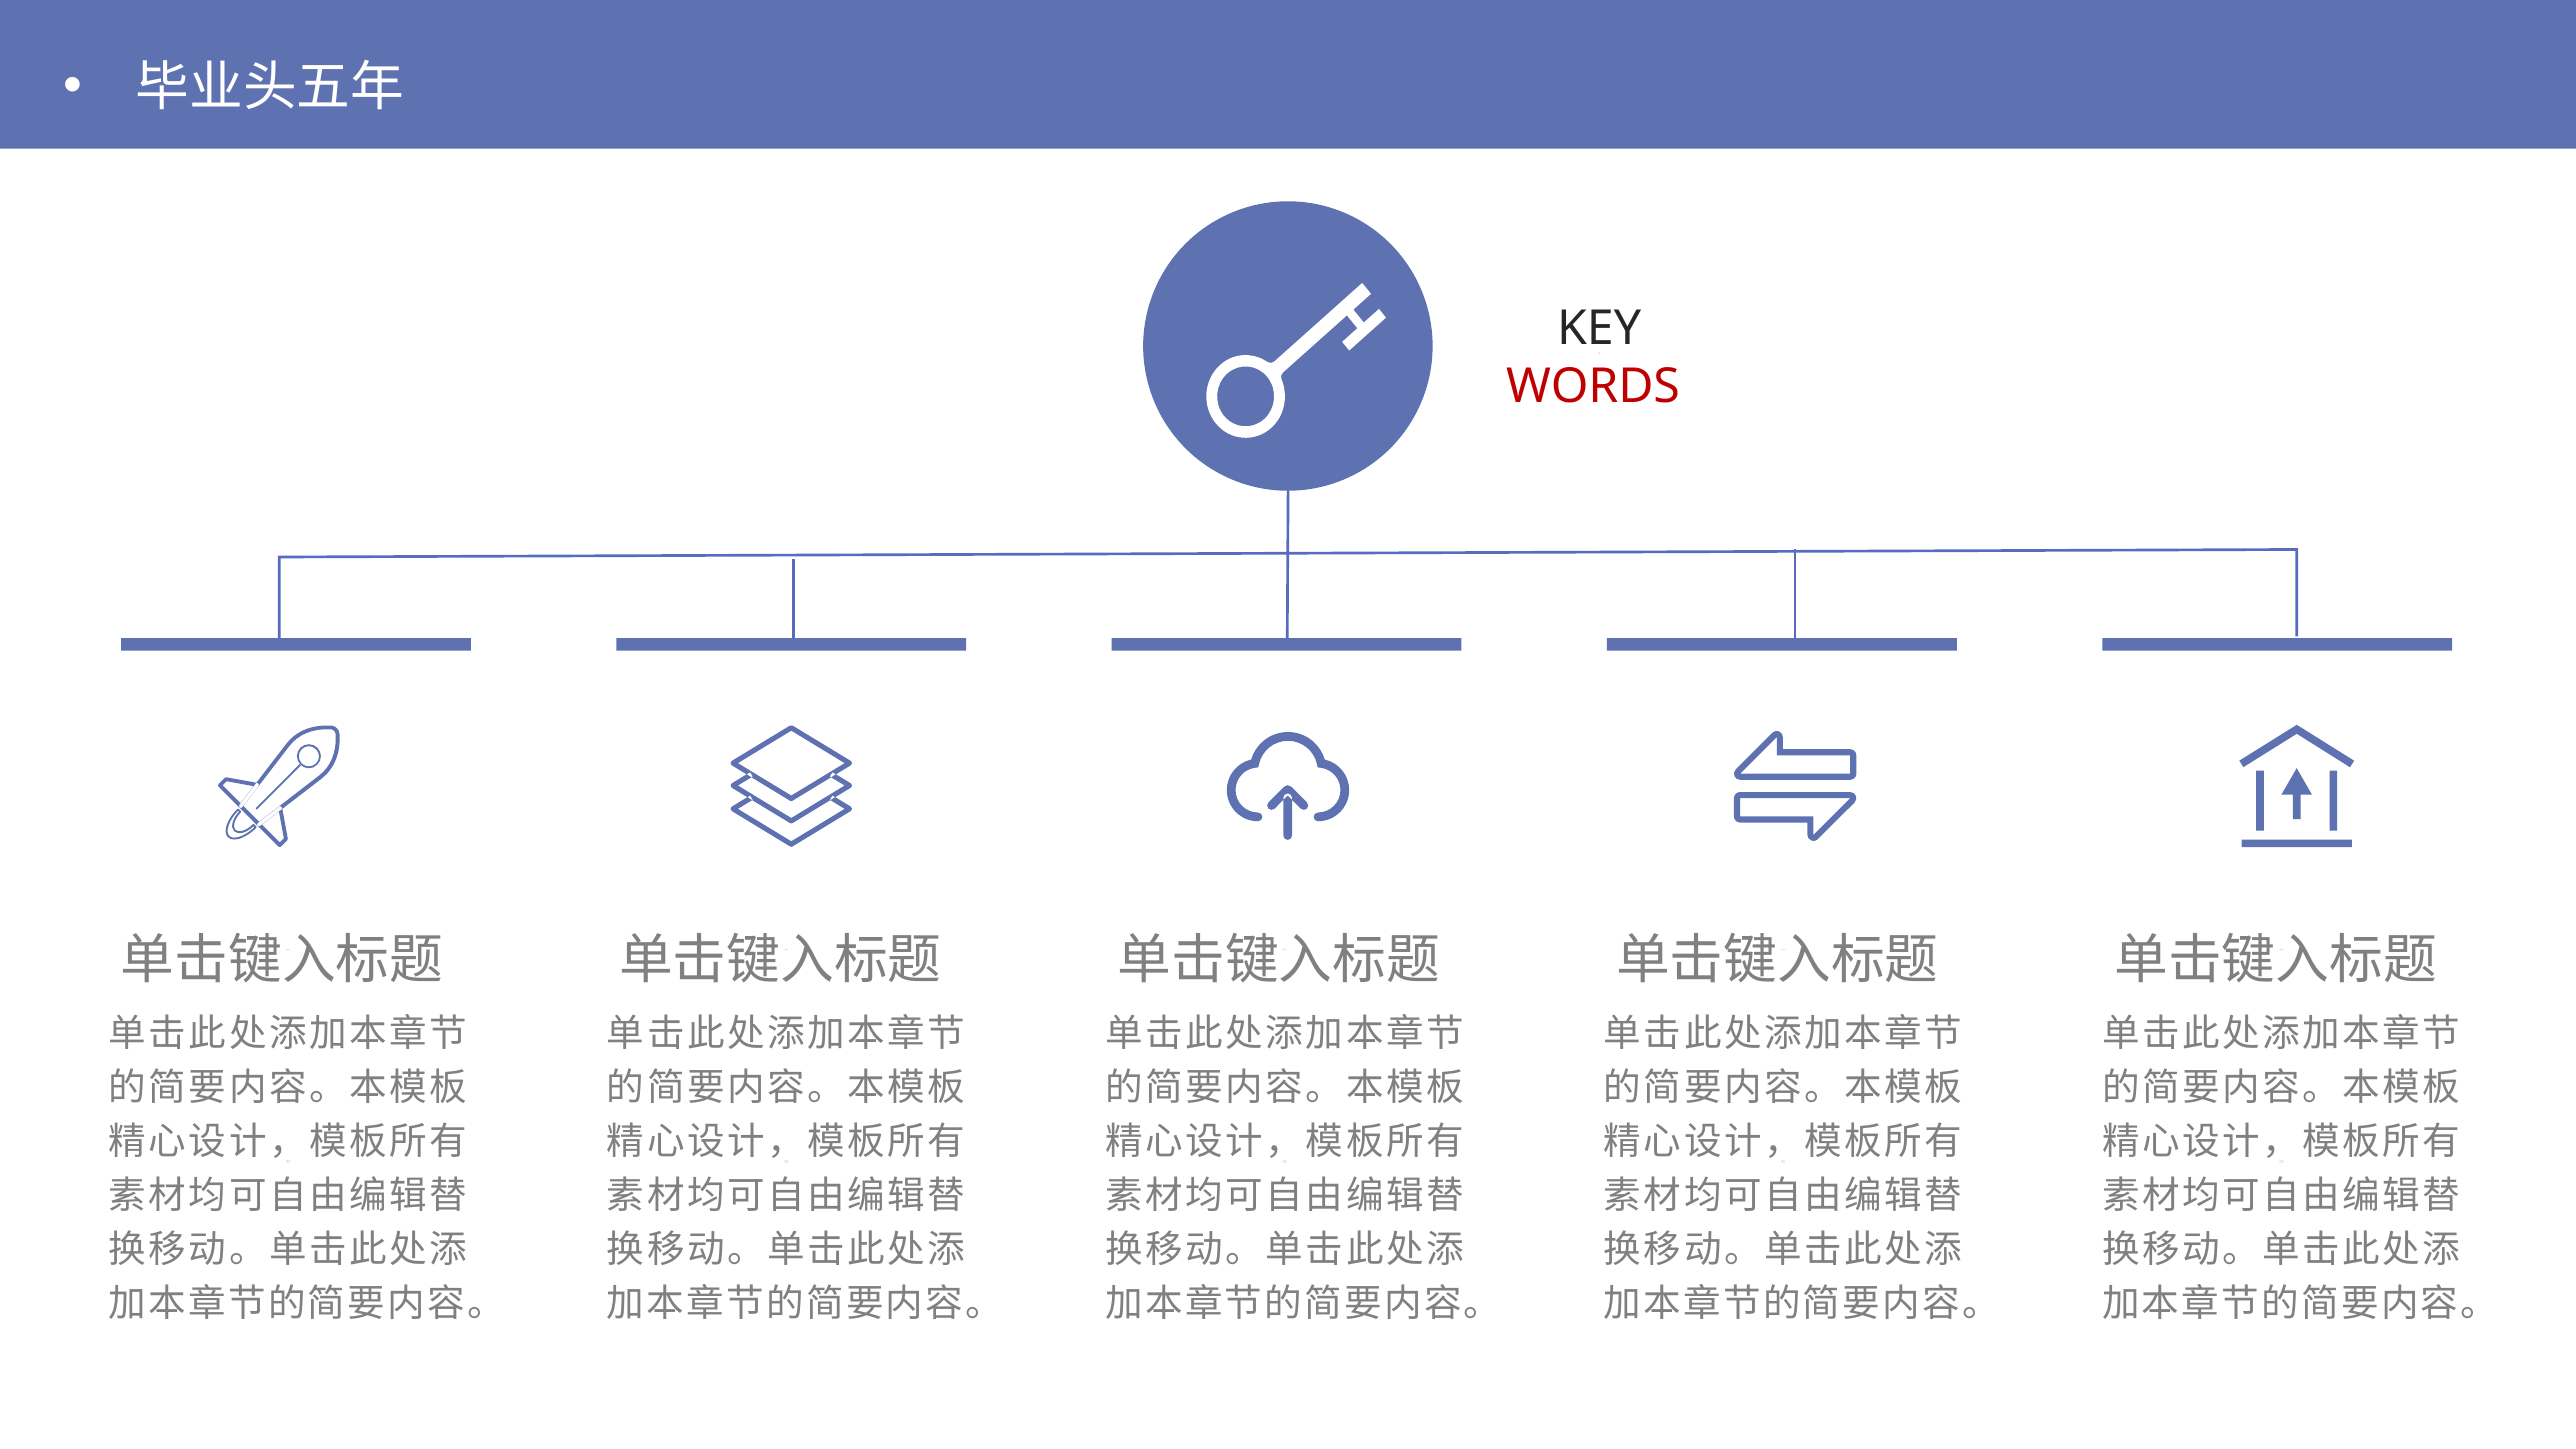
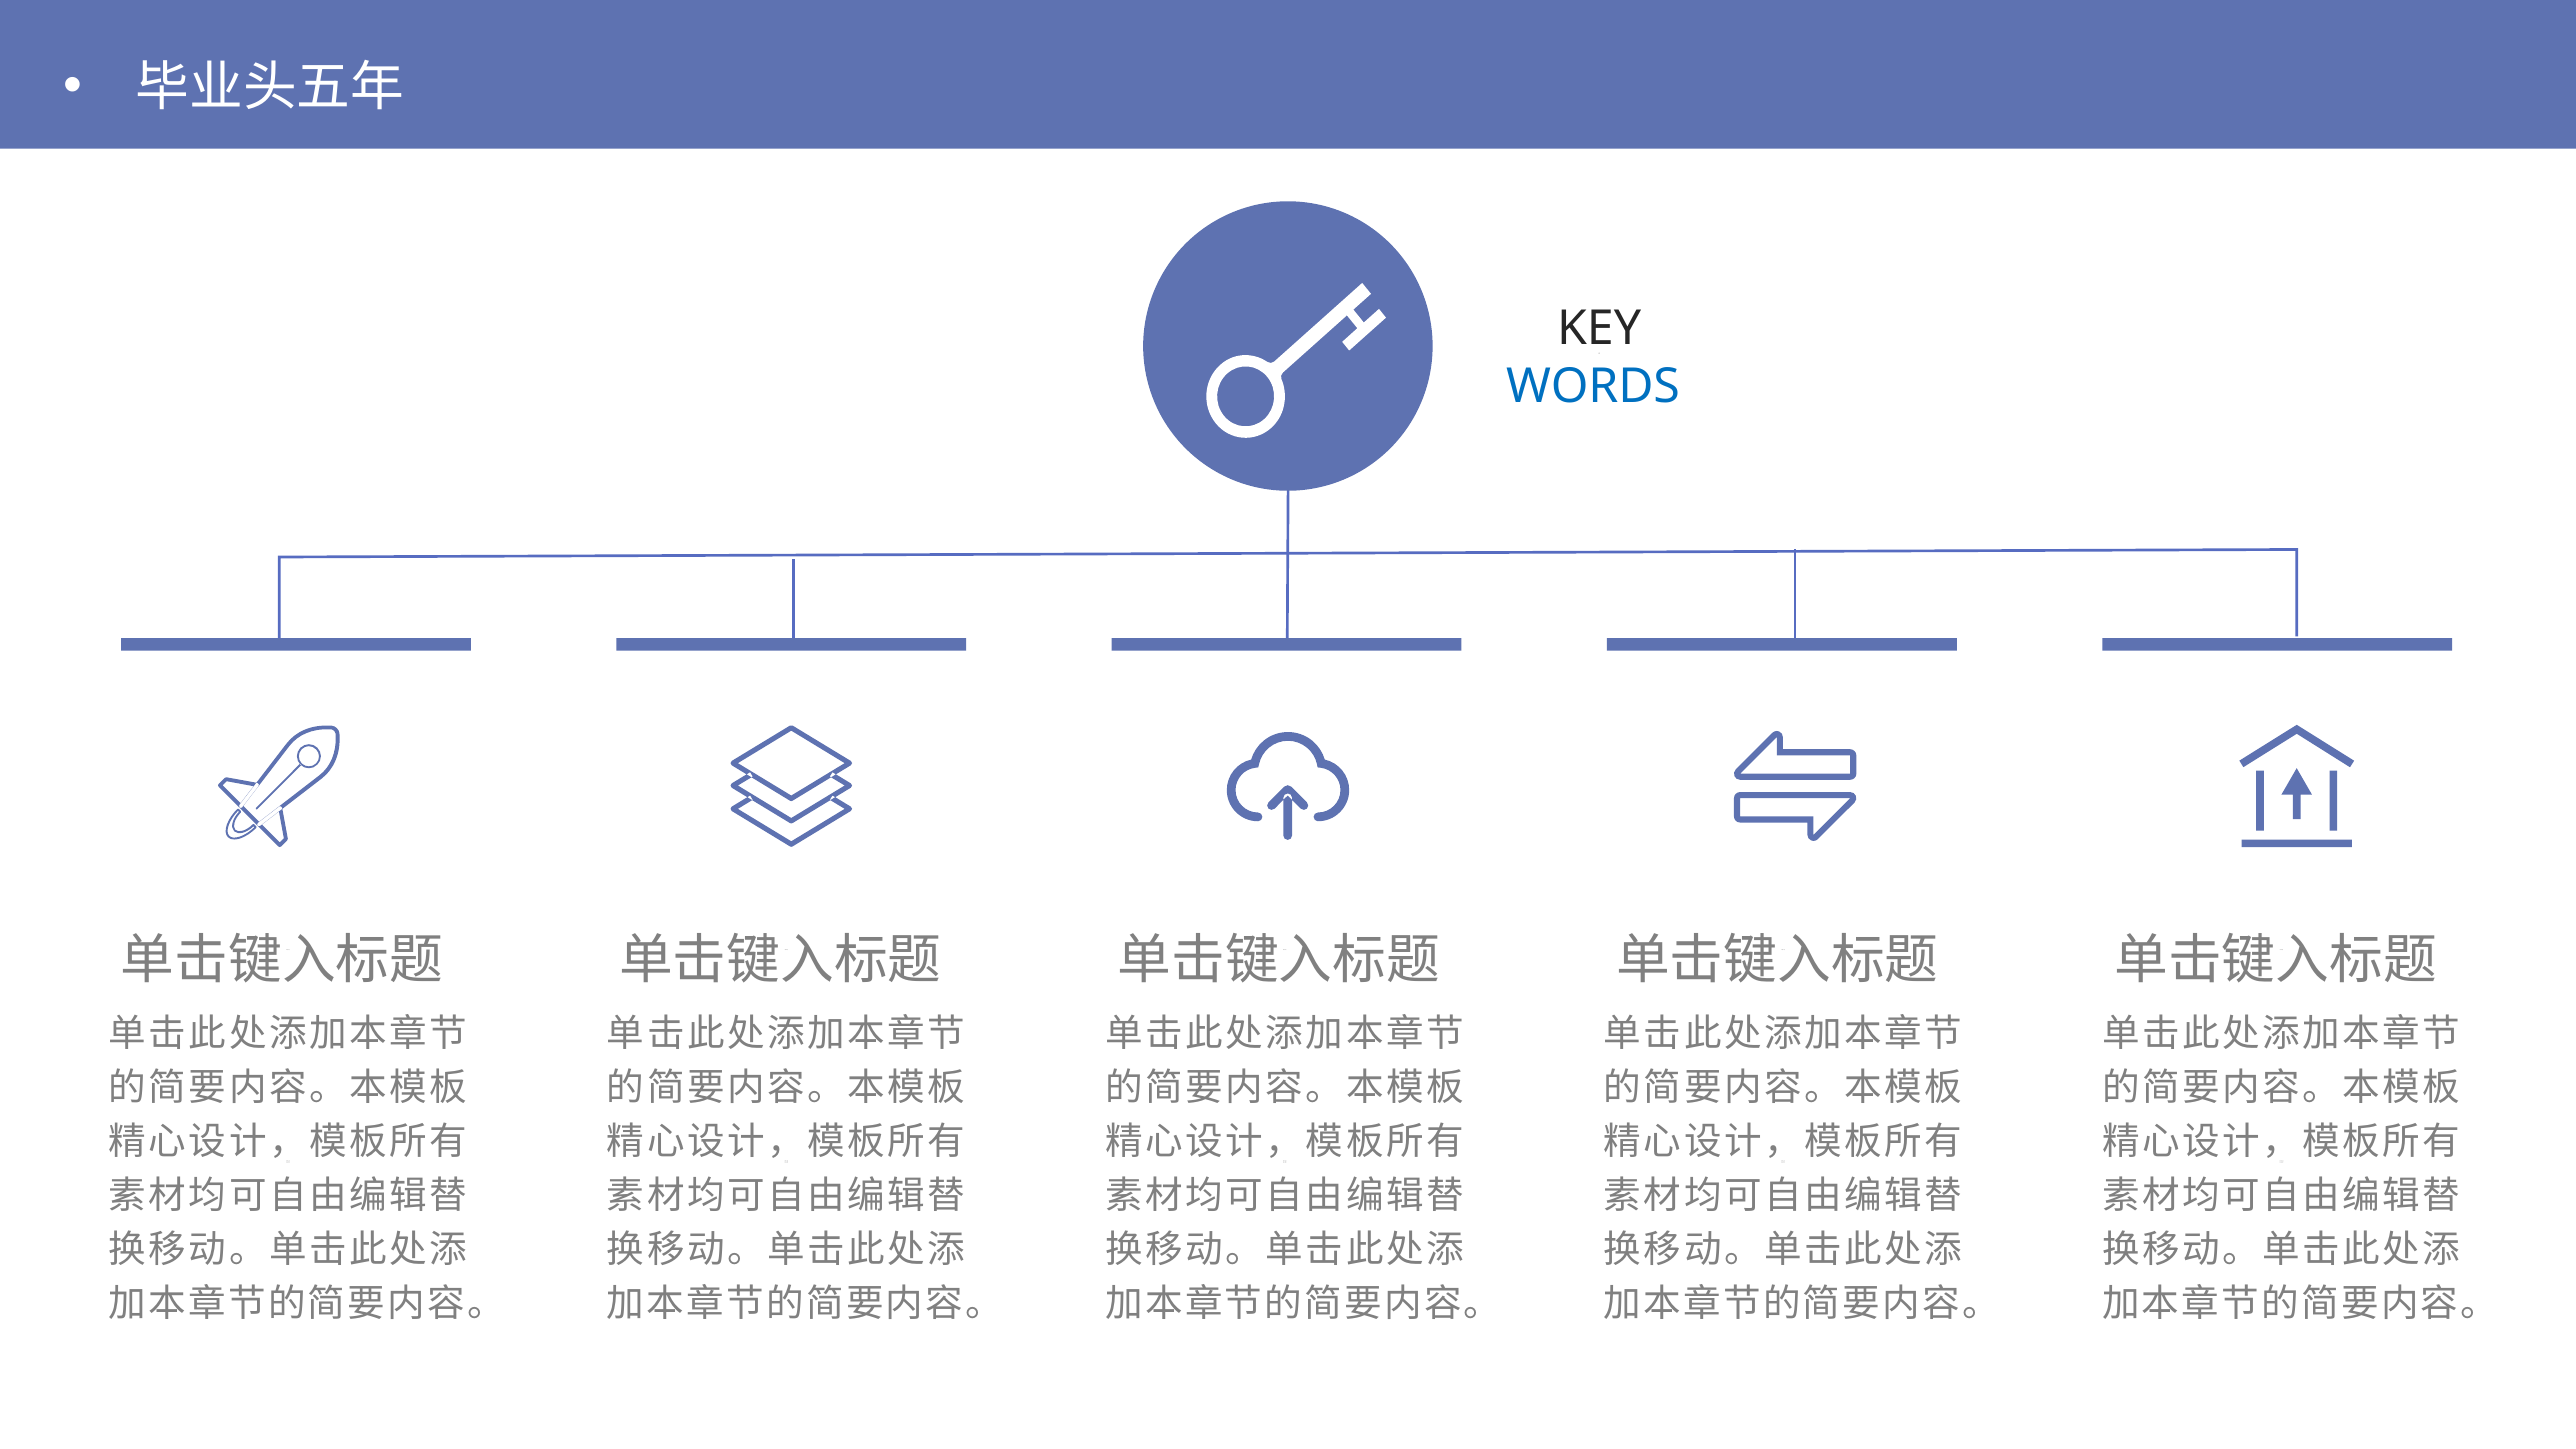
WORDS at (1593, 386) colour: red -> blue
